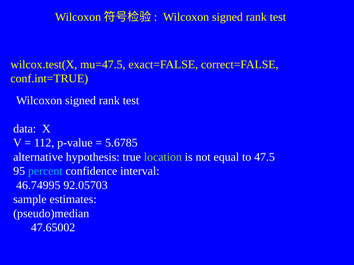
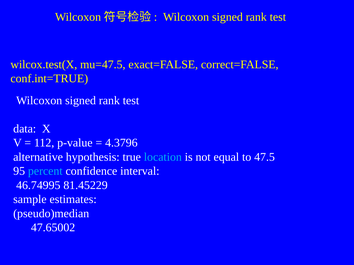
5.6785: 5.6785 -> 4.3796
location colour: light green -> light blue
92.05703: 92.05703 -> 81.45229
